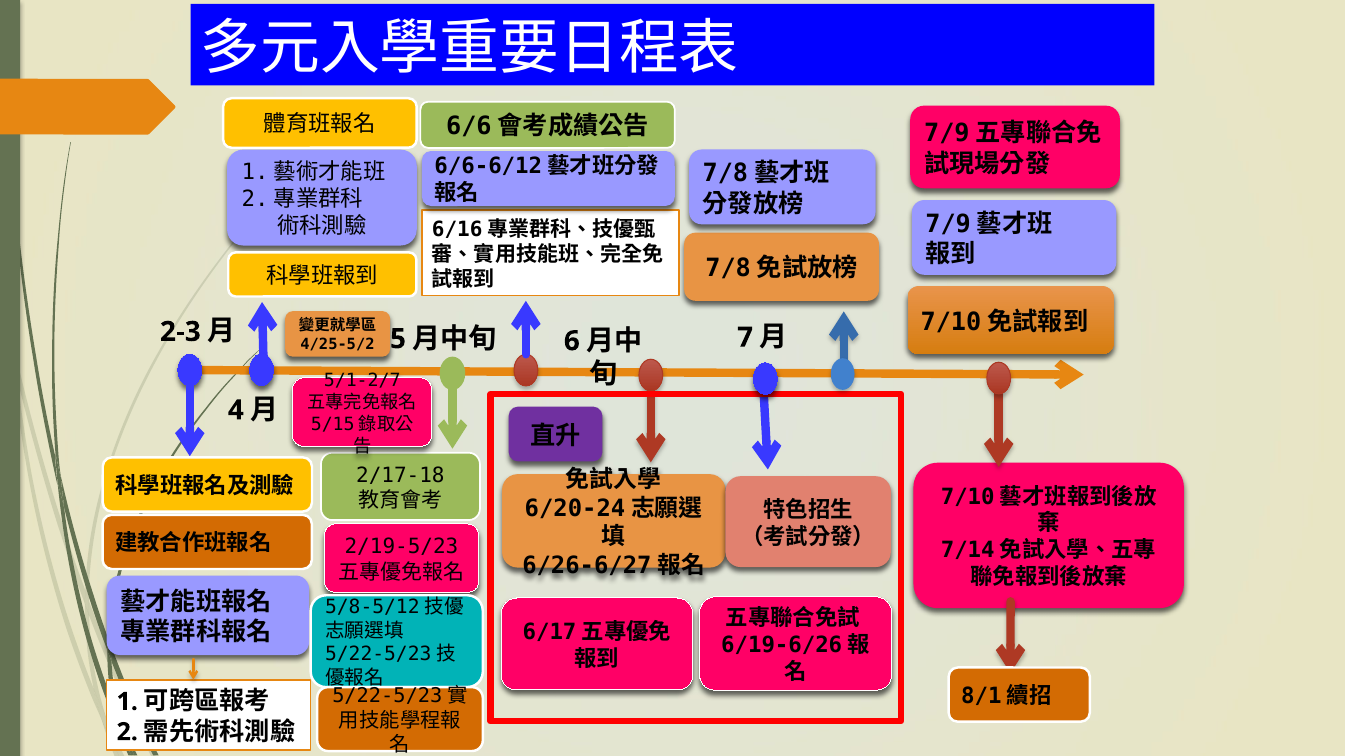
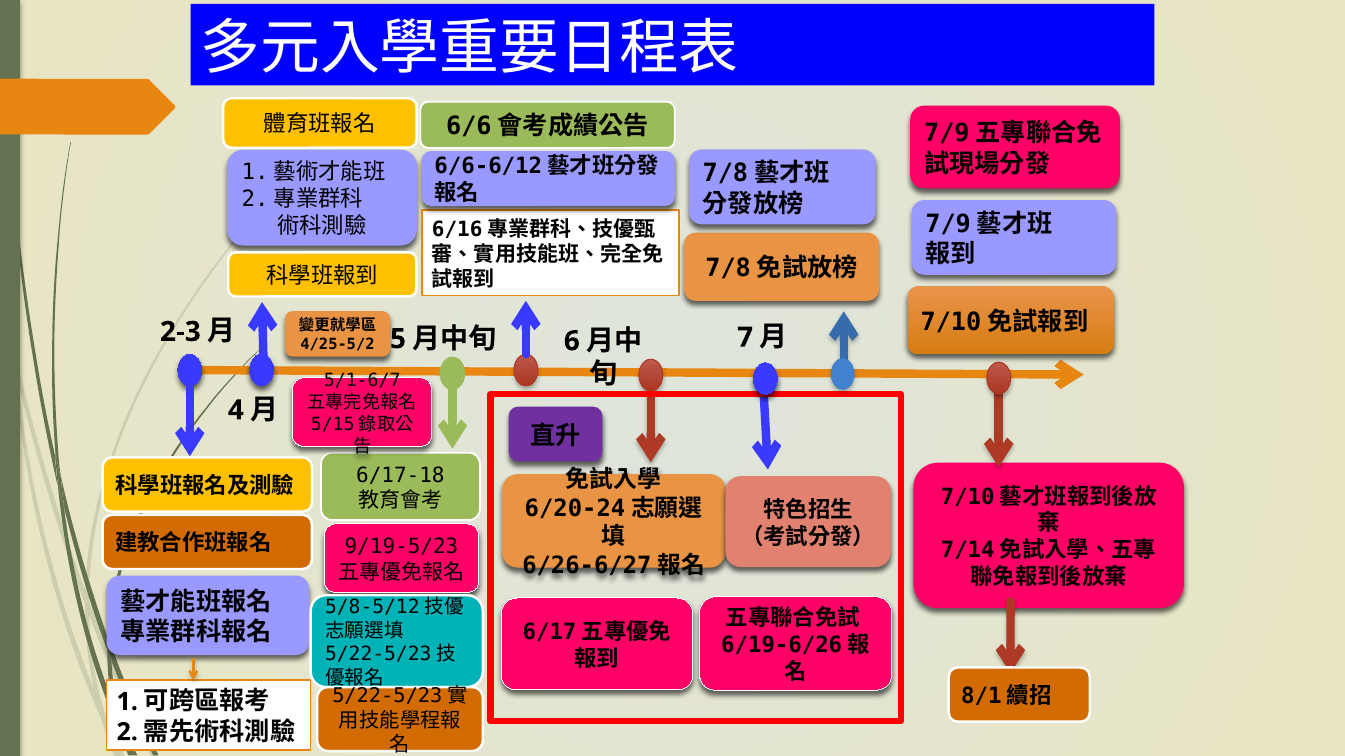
5/1-2/7: 5/1-2/7 -> 5/1-6/7
2/17-18: 2/17-18 -> 6/17-18
2/19-5/23: 2/19-5/23 -> 9/19-5/23
